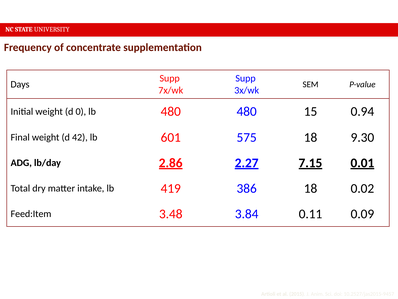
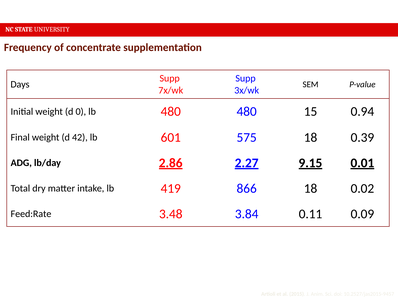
9.30: 9.30 -> 0.39
7.15: 7.15 -> 9.15
386: 386 -> 866
Feed:Item: Feed:Item -> Feed:Rate
